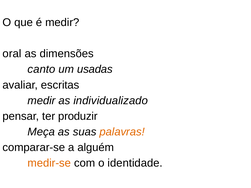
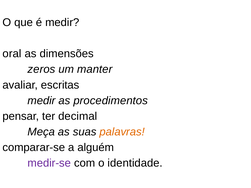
canto: canto -> zeros
usadas: usadas -> manter
individualizado: individualizado -> procedimentos
produzir: produzir -> decimal
medir-se colour: orange -> purple
